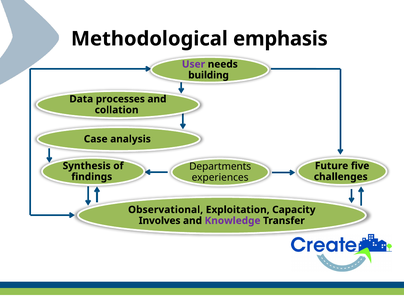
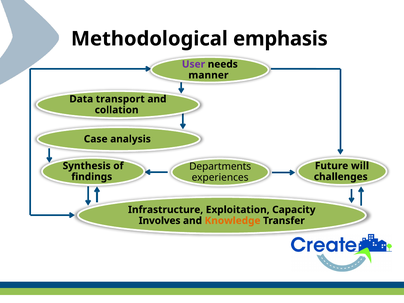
building: building -> manner
processes: processes -> transport
five: five -> will
Observational: Observational -> Infrastructure
Knowledge colour: purple -> orange
